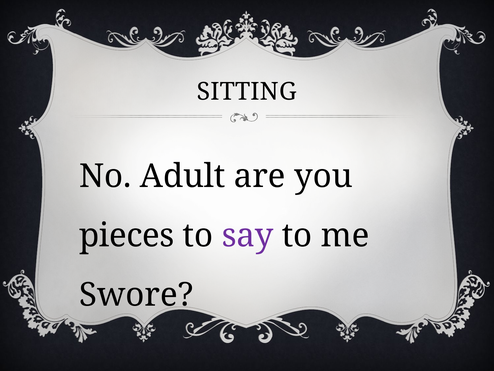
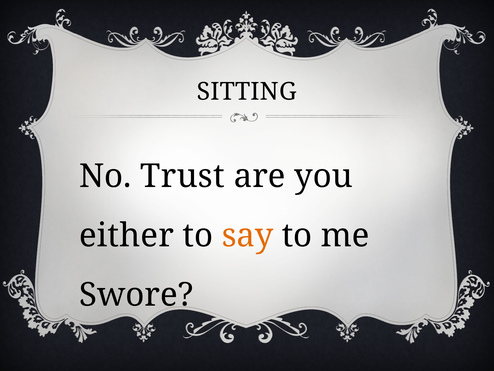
Adult: Adult -> Trust
pieces: pieces -> either
say colour: purple -> orange
